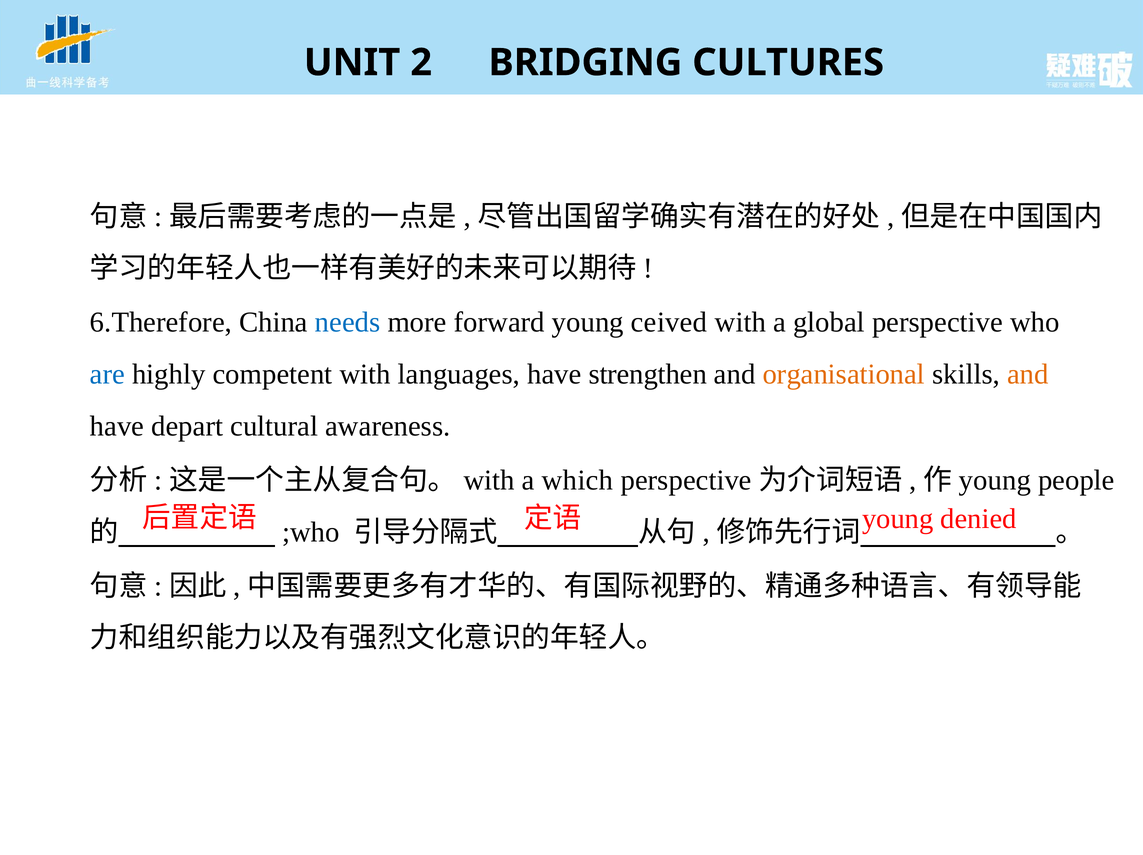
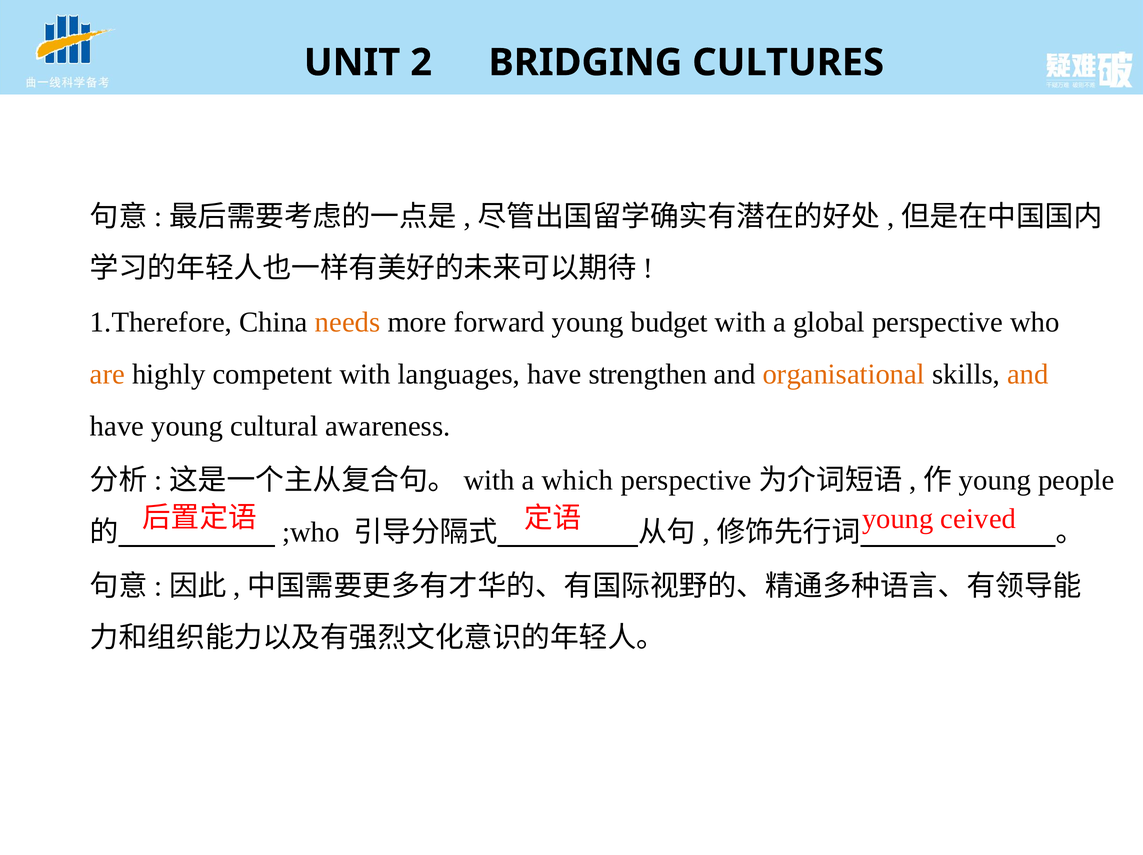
6.Therefore: 6.Therefore -> 1.Therefore
needs colour: blue -> orange
ceived: ceived -> budget
are colour: blue -> orange
have depart: depart -> young
denied: denied -> ceived
